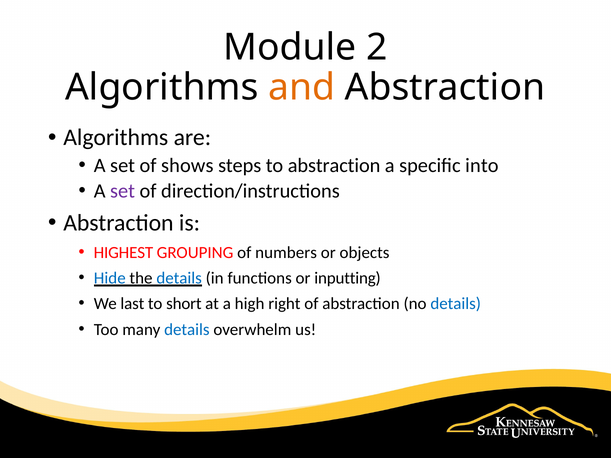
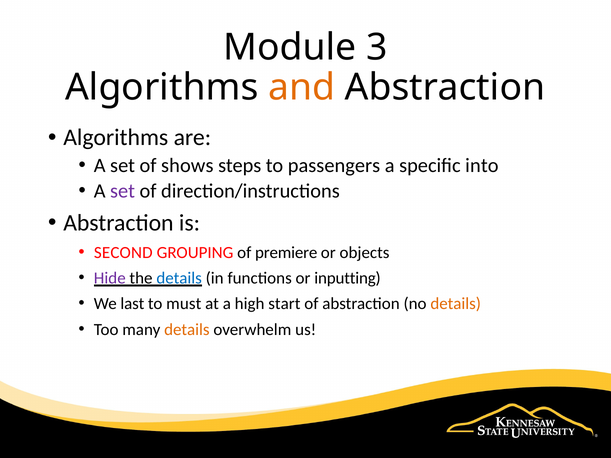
2: 2 -> 3
to abstraction: abstraction -> passengers
HIGHEST: HIGHEST -> SECOND
numbers: numbers -> premiere
Hide colour: blue -> purple
short: short -> must
right: right -> start
details at (456, 304) colour: blue -> orange
details at (187, 330) colour: blue -> orange
